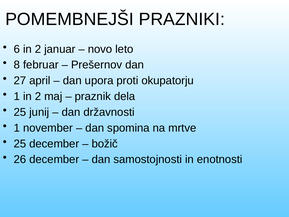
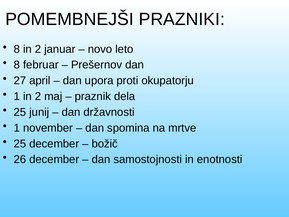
6 at (17, 49): 6 -> 8
